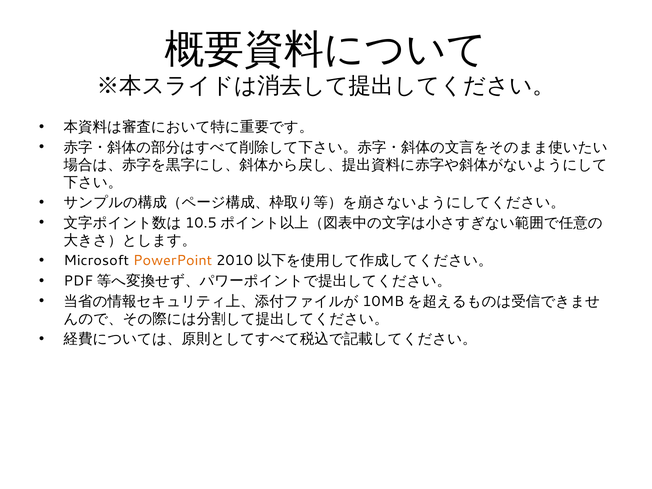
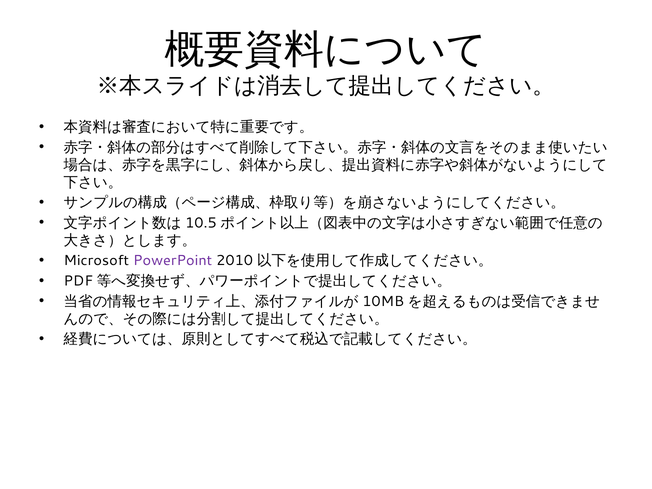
PowerPoint colour: orange -> purple
